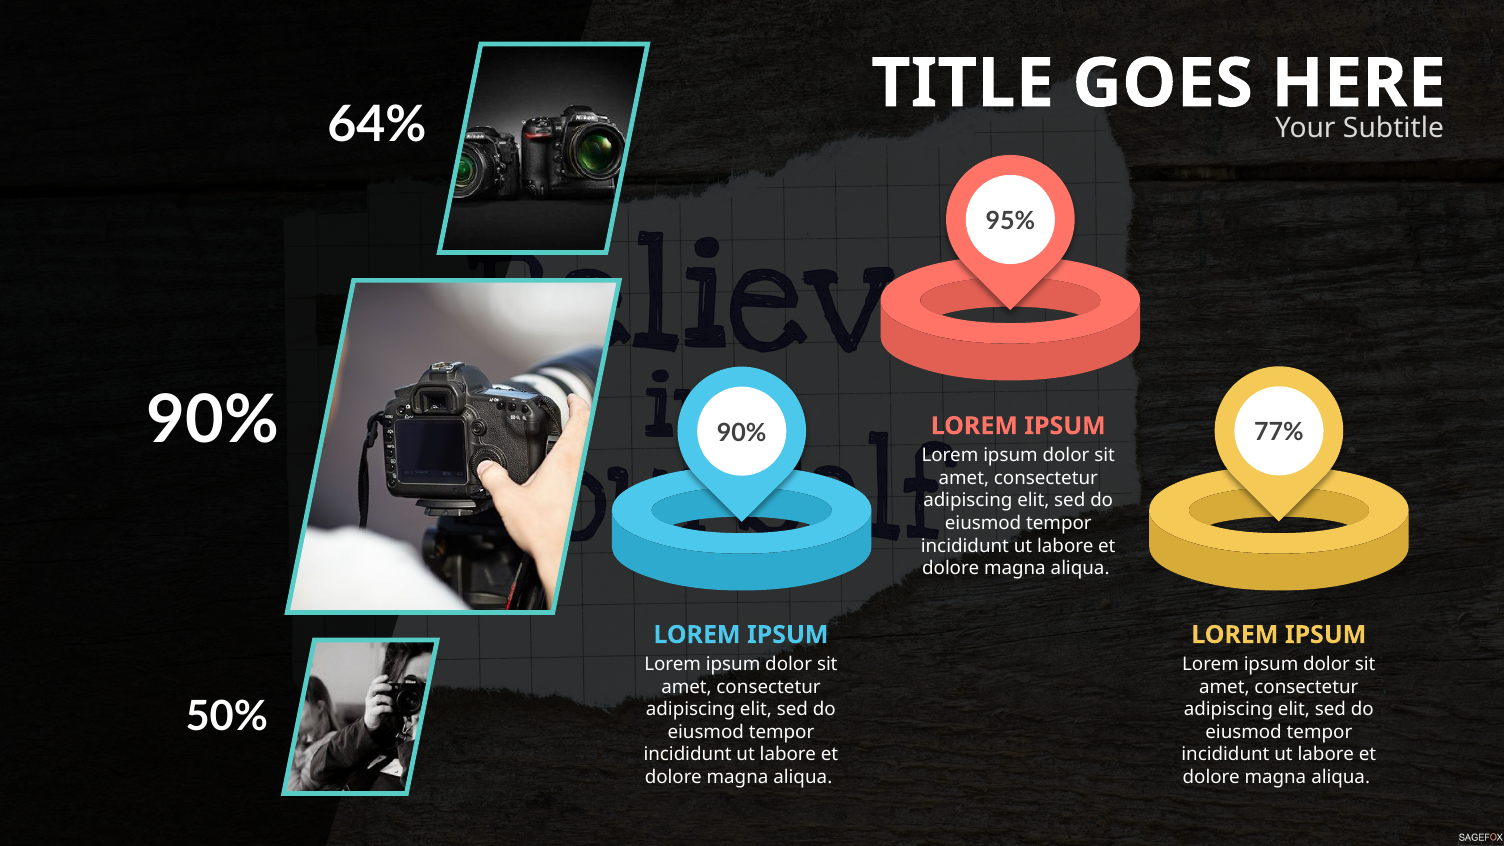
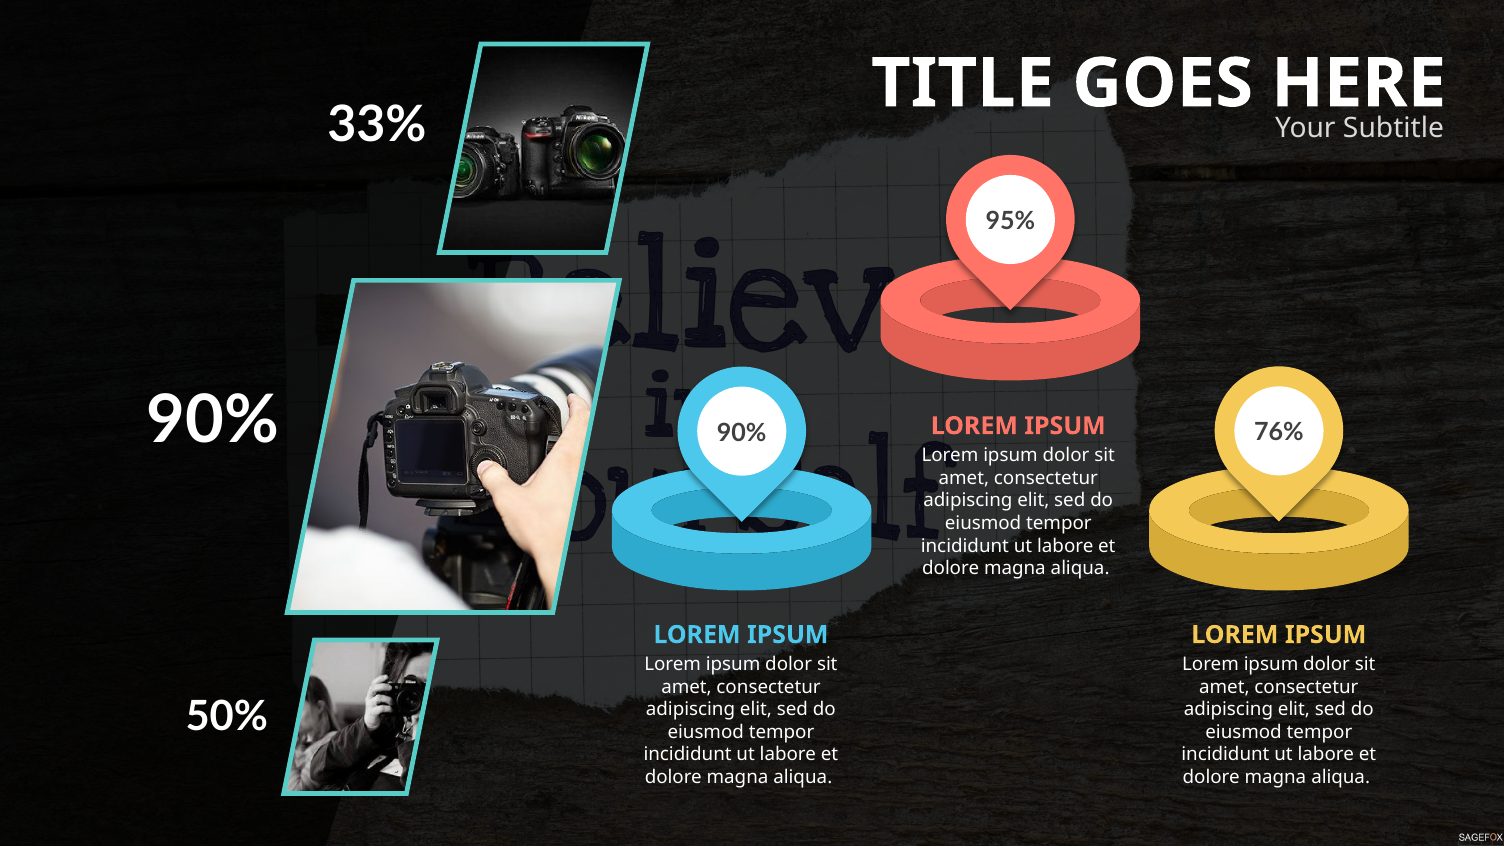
64%: 64% -> 33%
77%: 77% -> 76%
